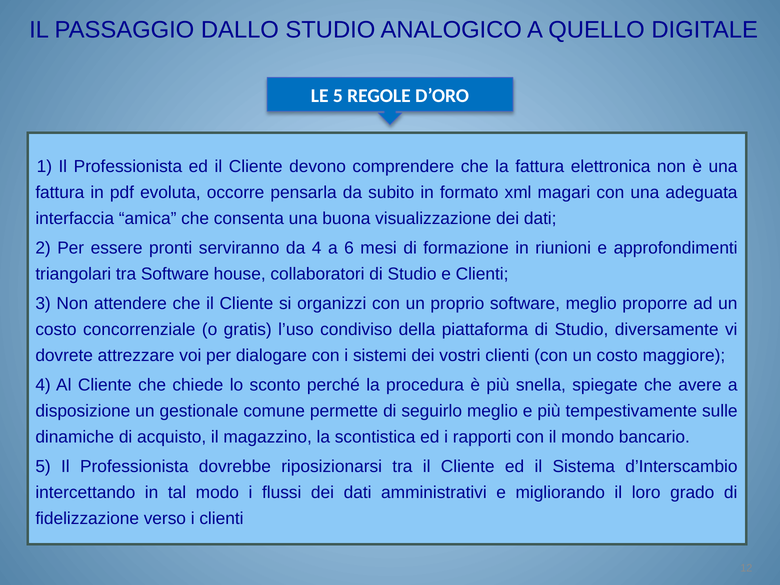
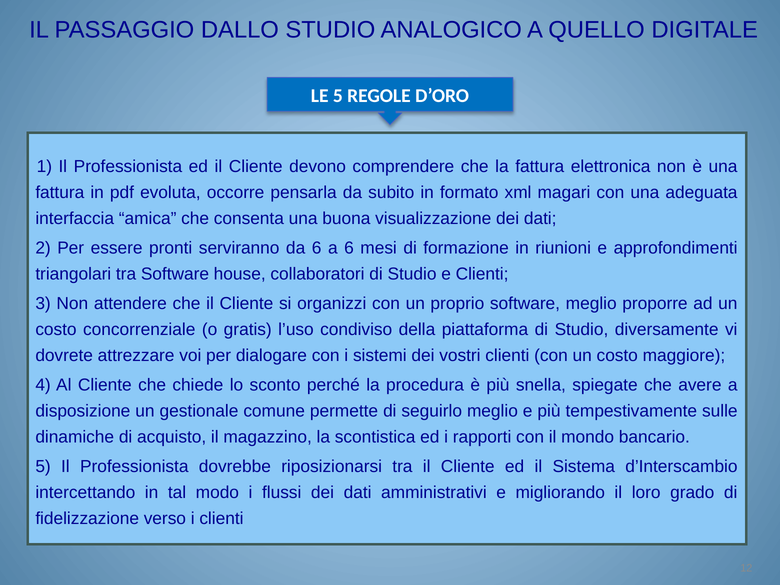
da 4: 4 -> 6
